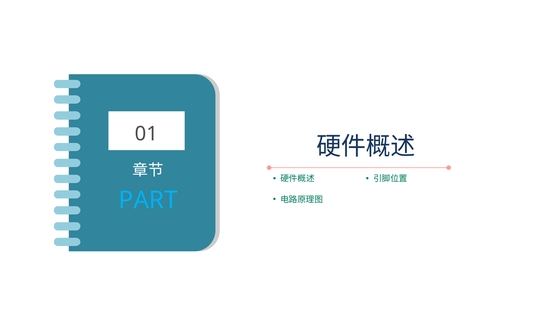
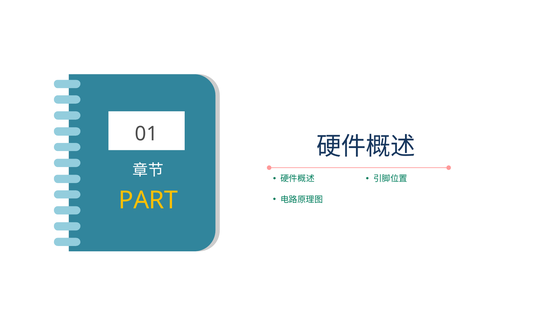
PART colour: light blue -> yellow
